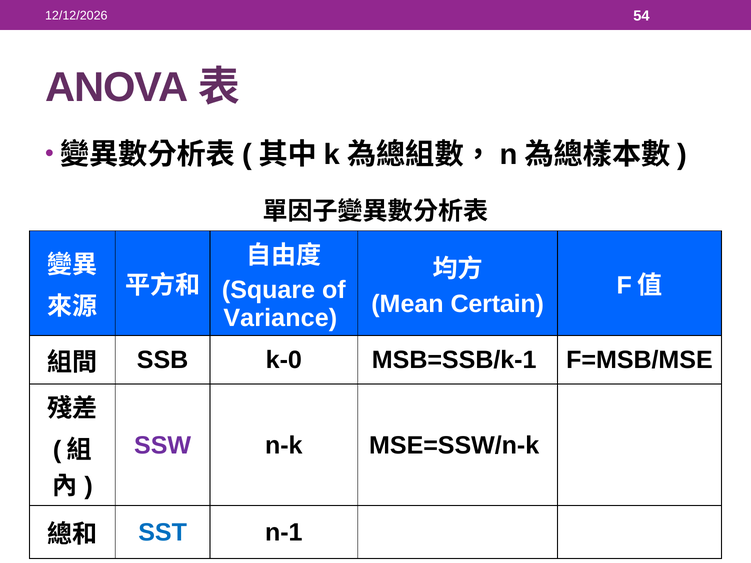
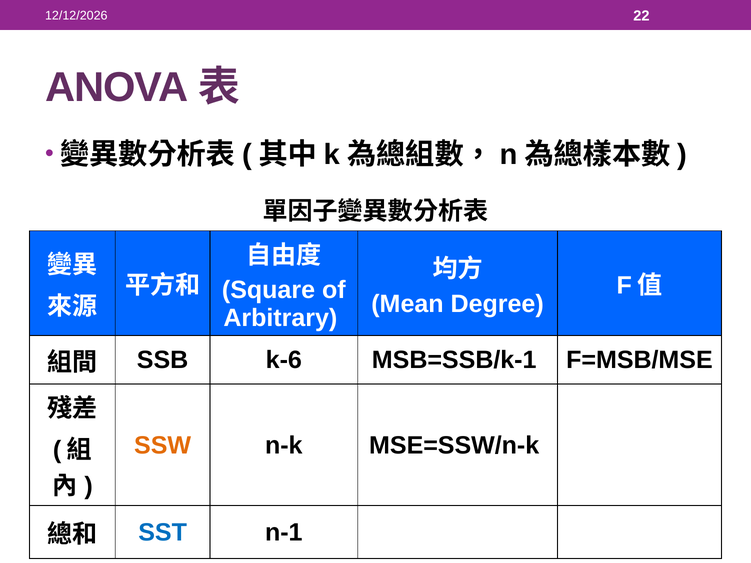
54: 54 -> 22
Certain: Certain -> Degree
Variance: Variance -> Arbitrary
k-0: k-0 -> k-6
SSW colour: purple -> orange
